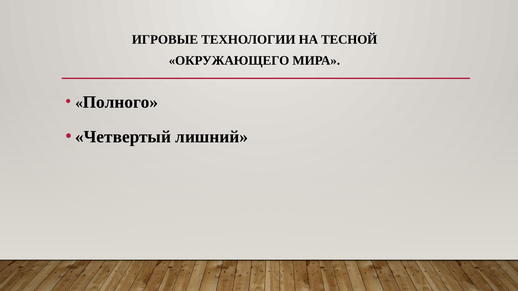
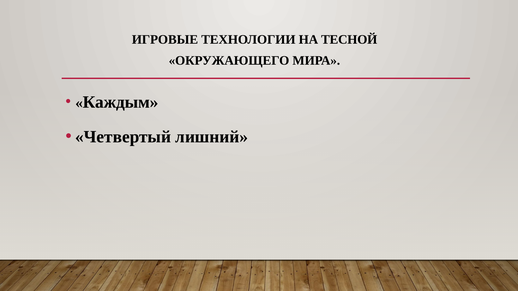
Полного: Полного -> Каждым
